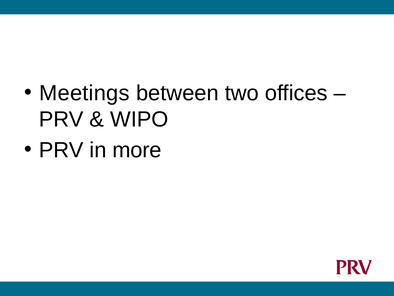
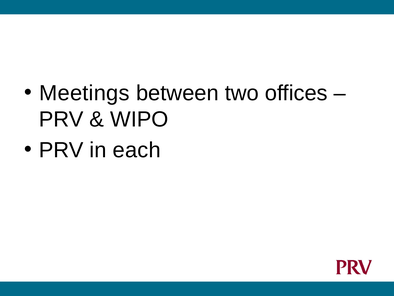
more: more -> each
